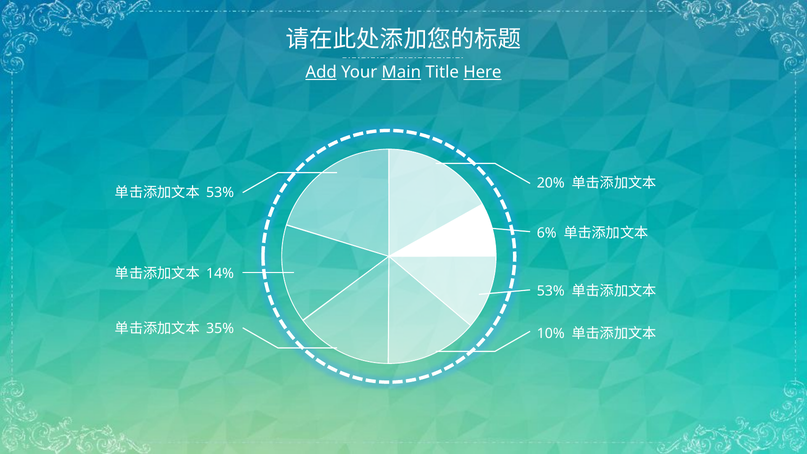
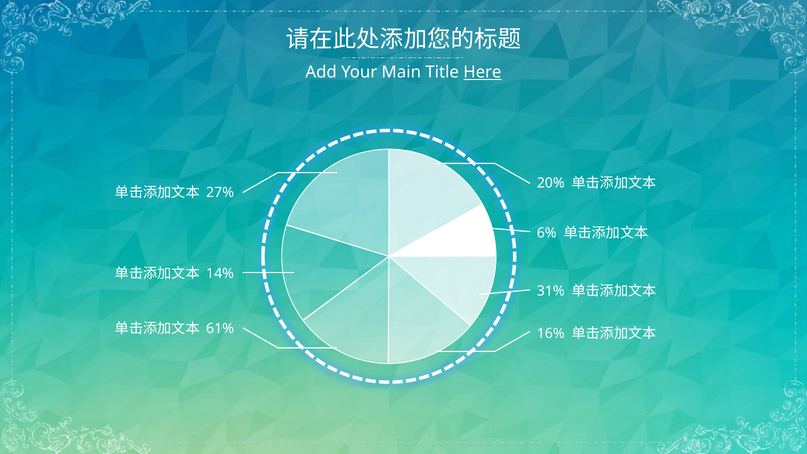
Add underline: present -> none
Main underline: present -> none
53% at (220, 193): 53% -> 27%
53% at (551, 291): 53% -> 31%
35%: 35% -> 61%
10%: 10% -> 16%
